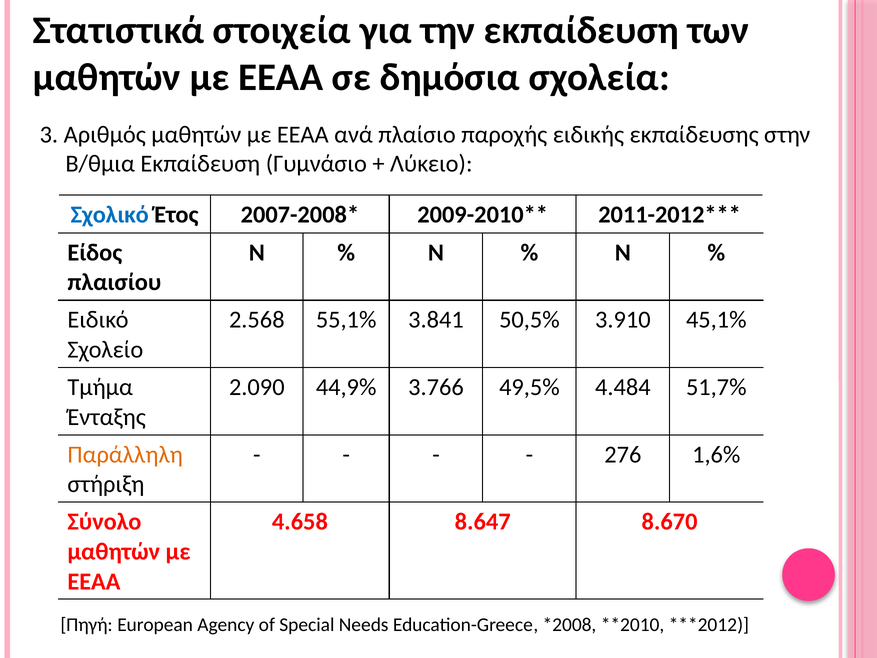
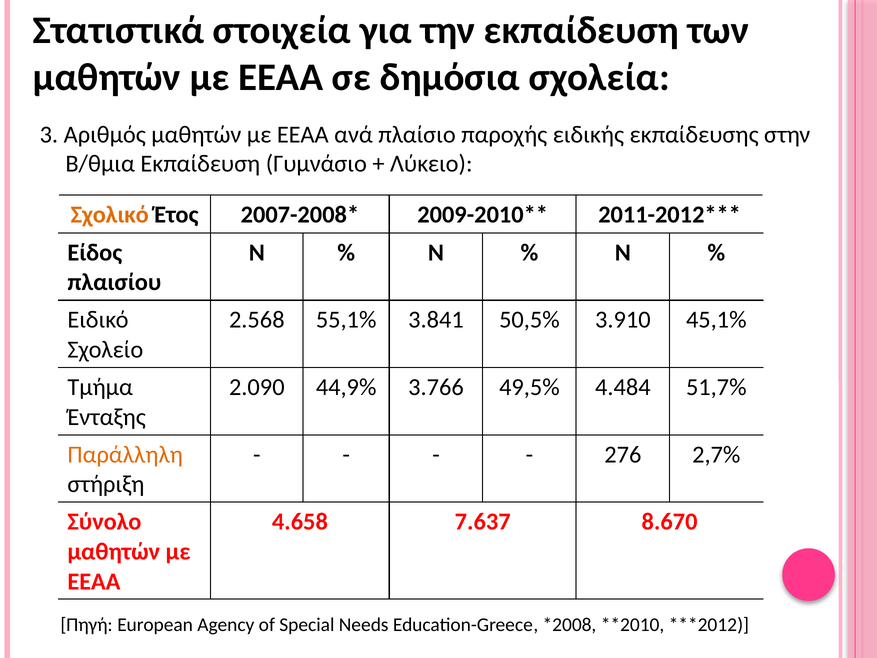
Σχολικό colour: blue -> orange
1,6%: 1,6% -> 2,7%
8.647: 8.647 -> 7.637
